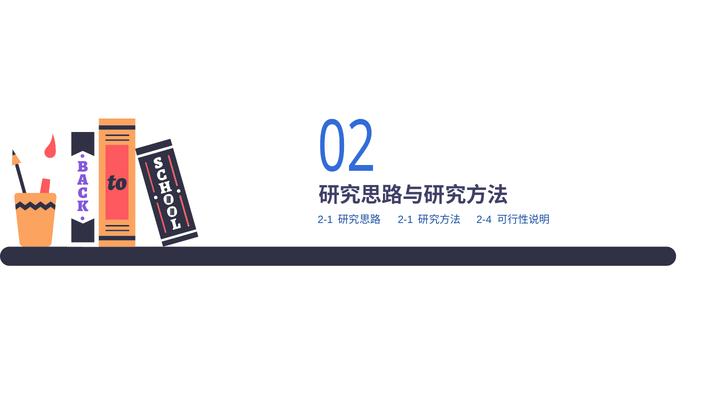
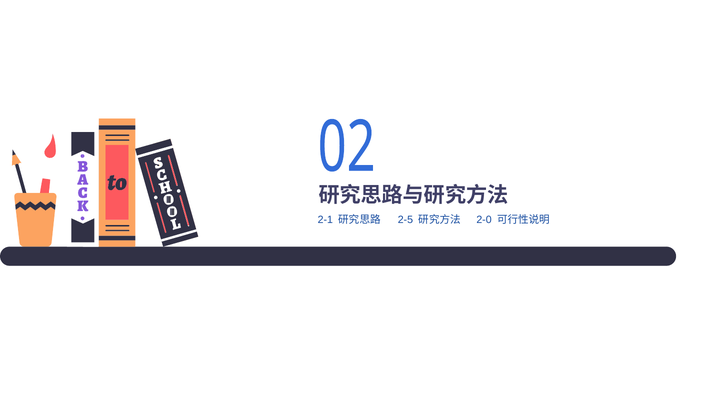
2-1 at (405, 220): 2-1 -> 2-5
2-4: 2-4 -> 2-0
